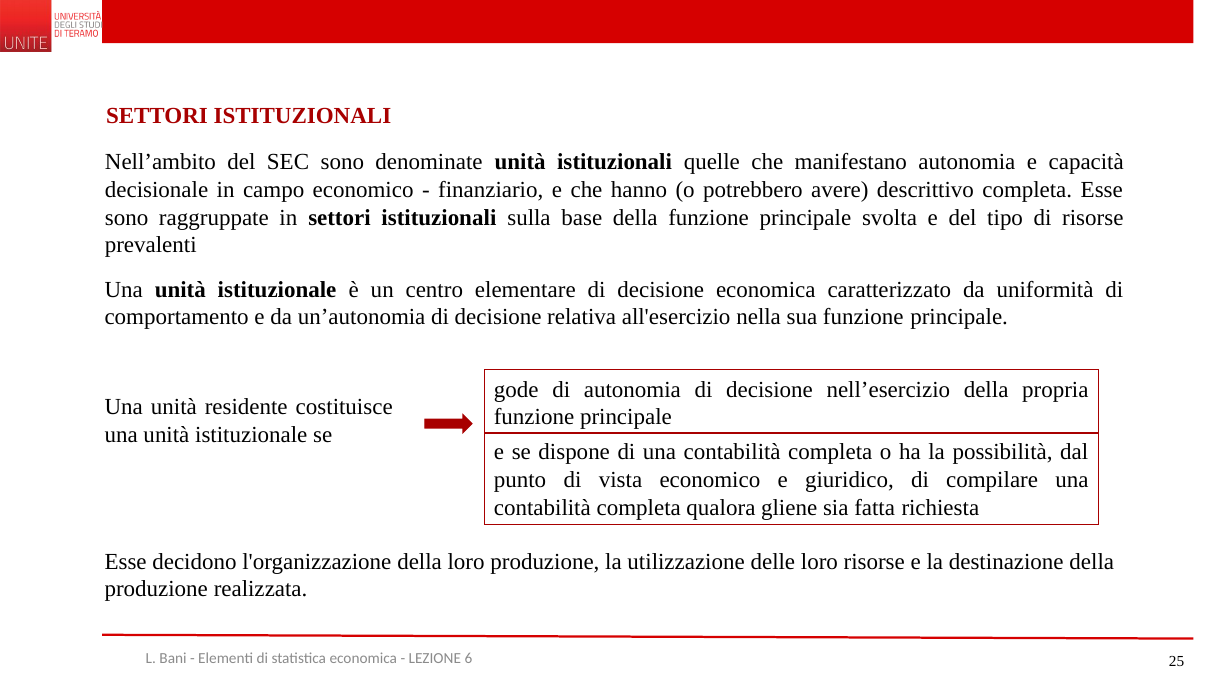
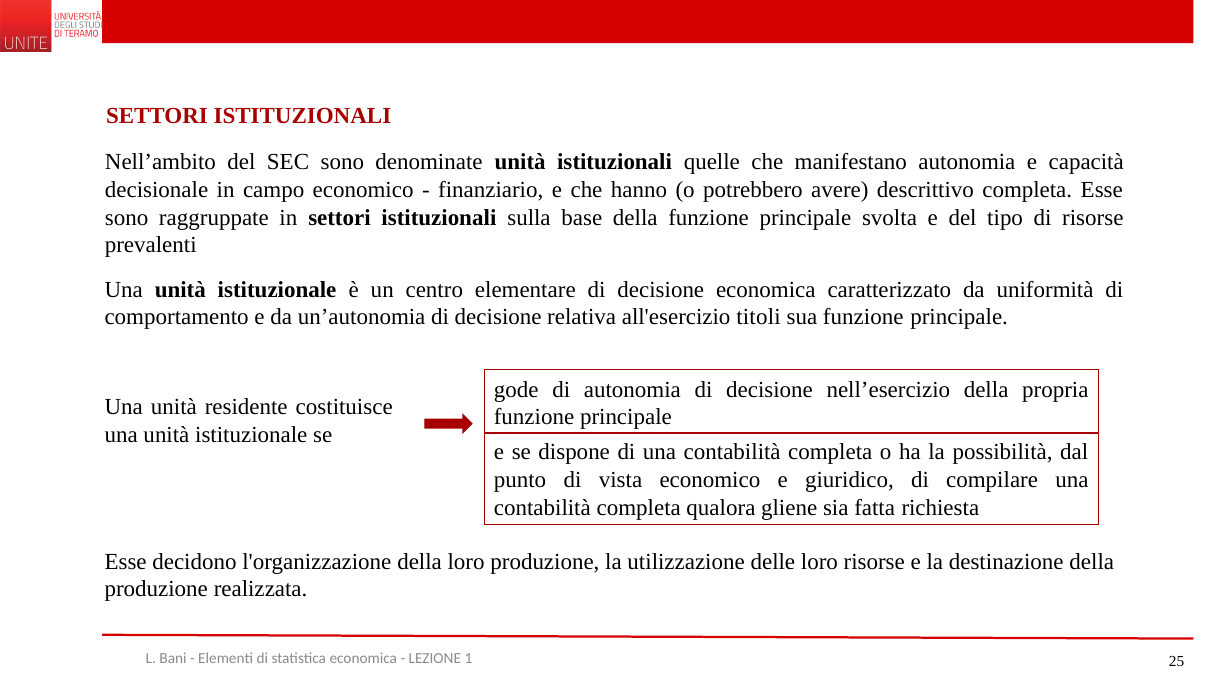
nella: nella -> titoli
6: 6 -> 1
